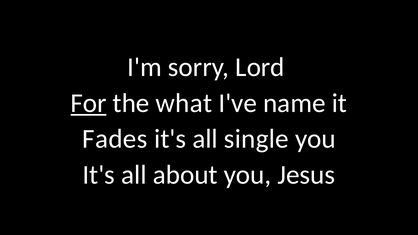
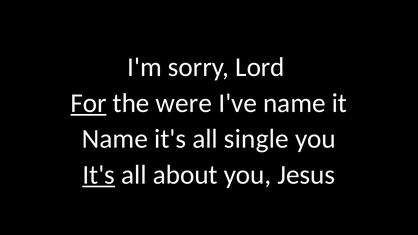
what: what -> were
Fades at (115, 139): Fades -> Name
It's at (99, 175) underline: none -> present
